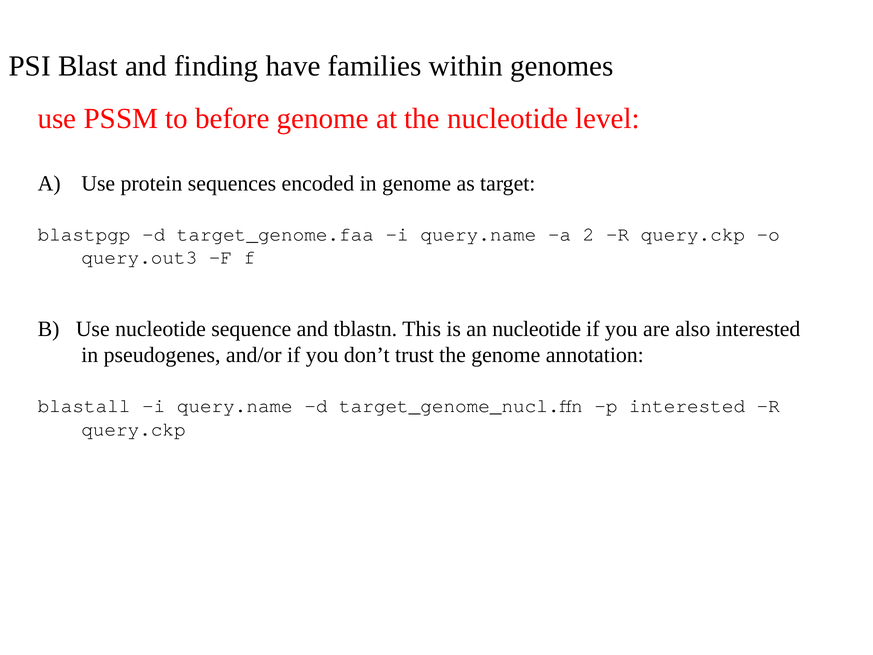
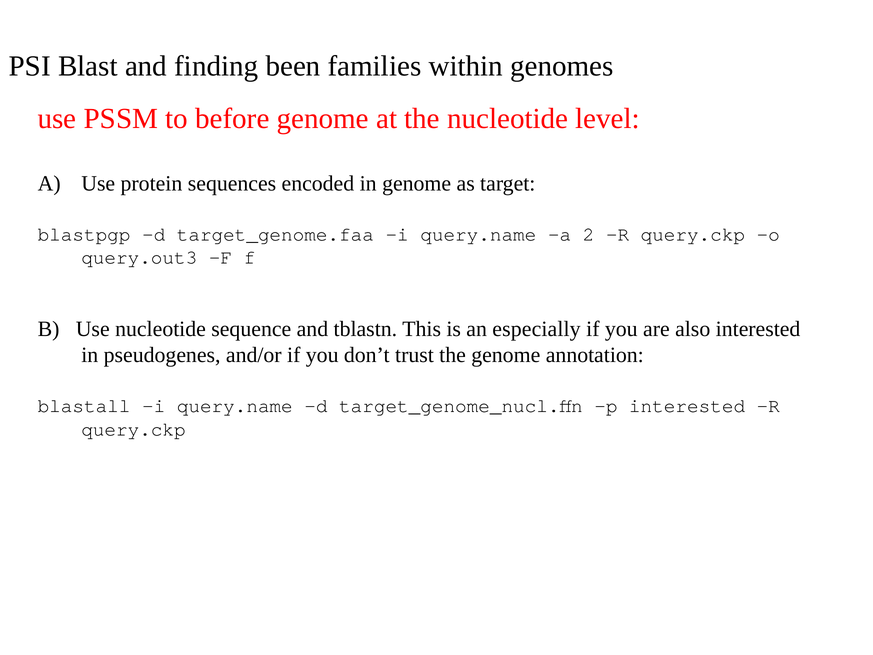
have: have -> been
an nucleotide: nucleotide -> especially
